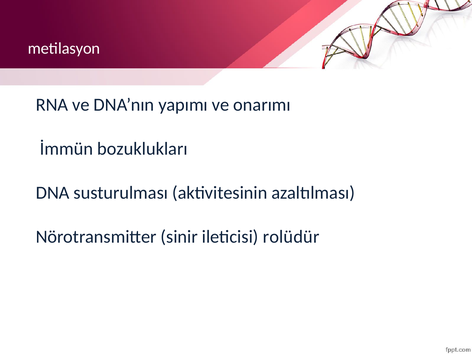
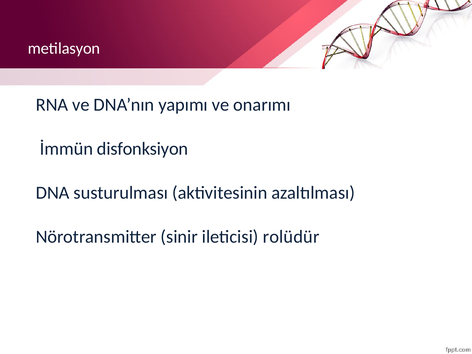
bozuklukları: bozuklukları -> disfonksiyon
